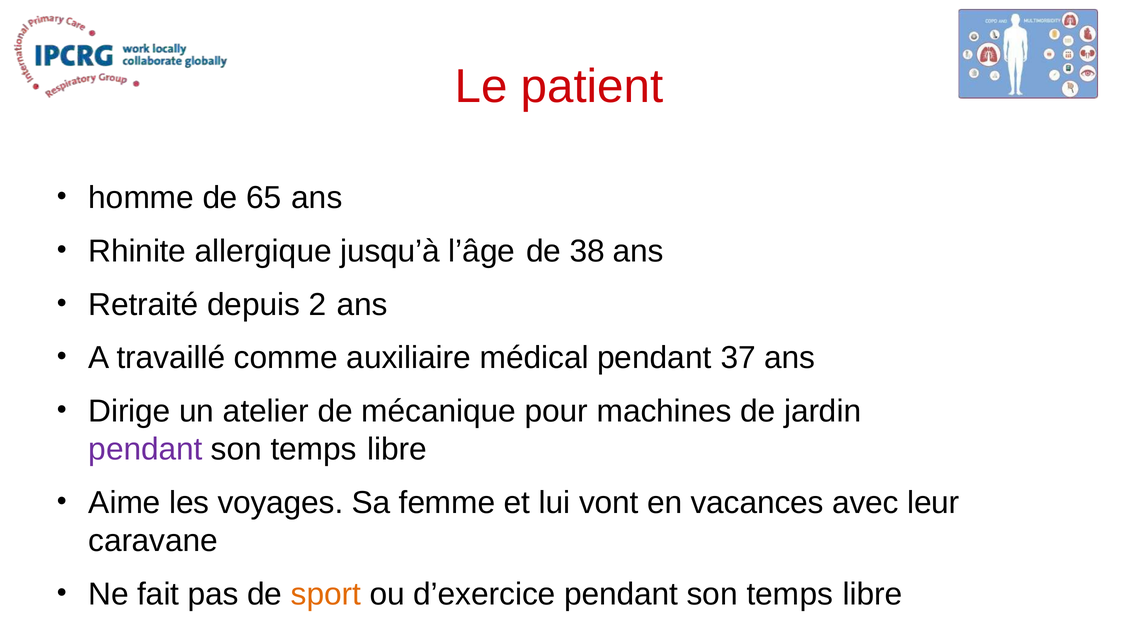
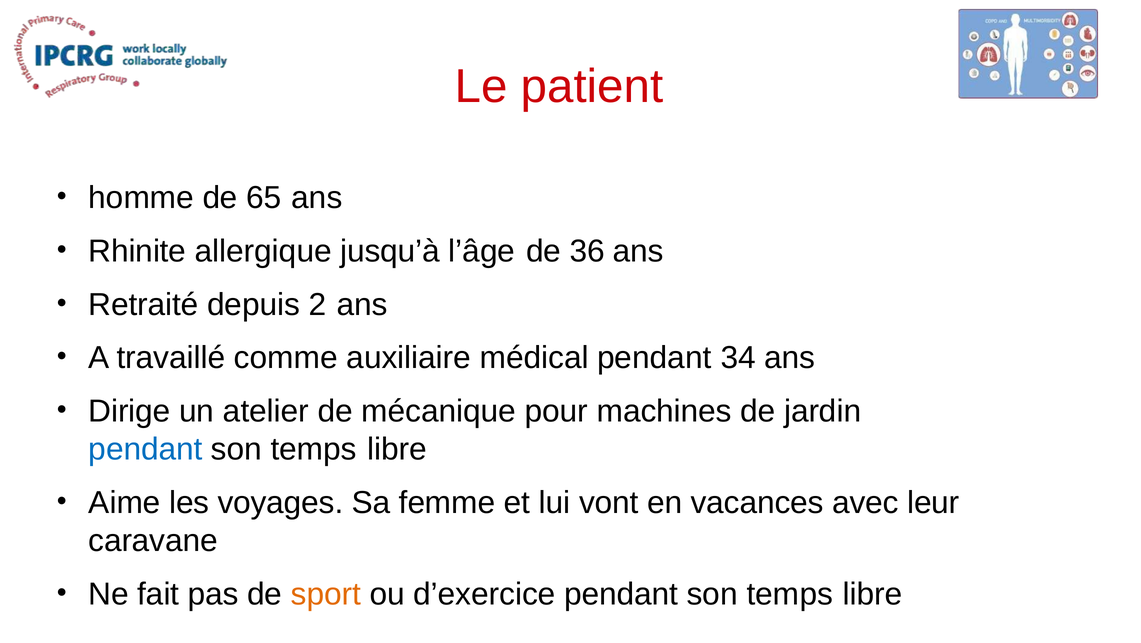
38: 38 -> 36
37: 37 -> 34
pendant at (145, 449) colour: purple -> blue
